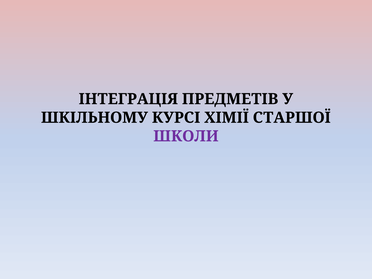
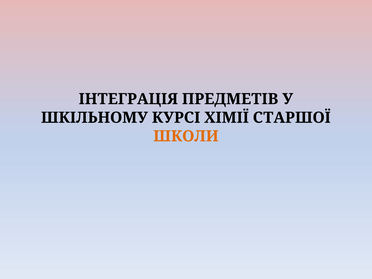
ШКОЛИ colour: purple -> orange
